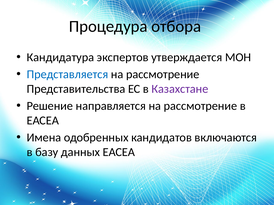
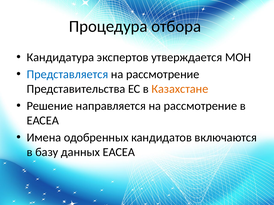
Казахстане colour: purple -> orange
